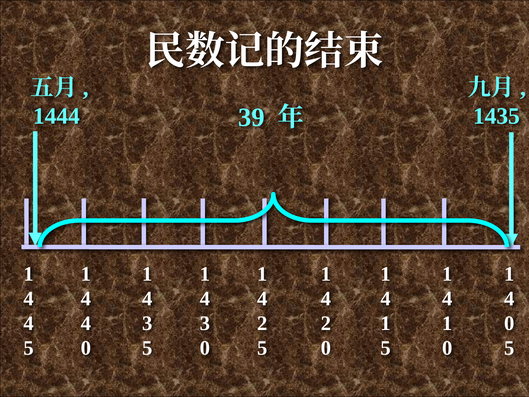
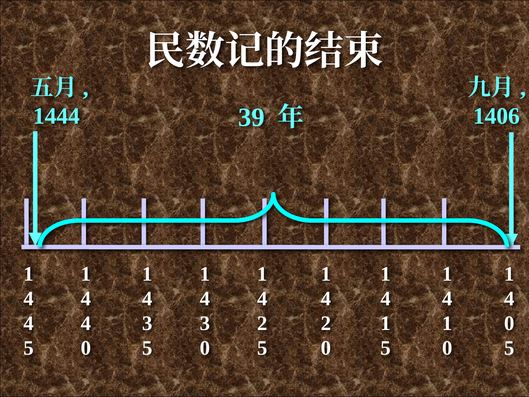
1435: 1435 -> 1406
